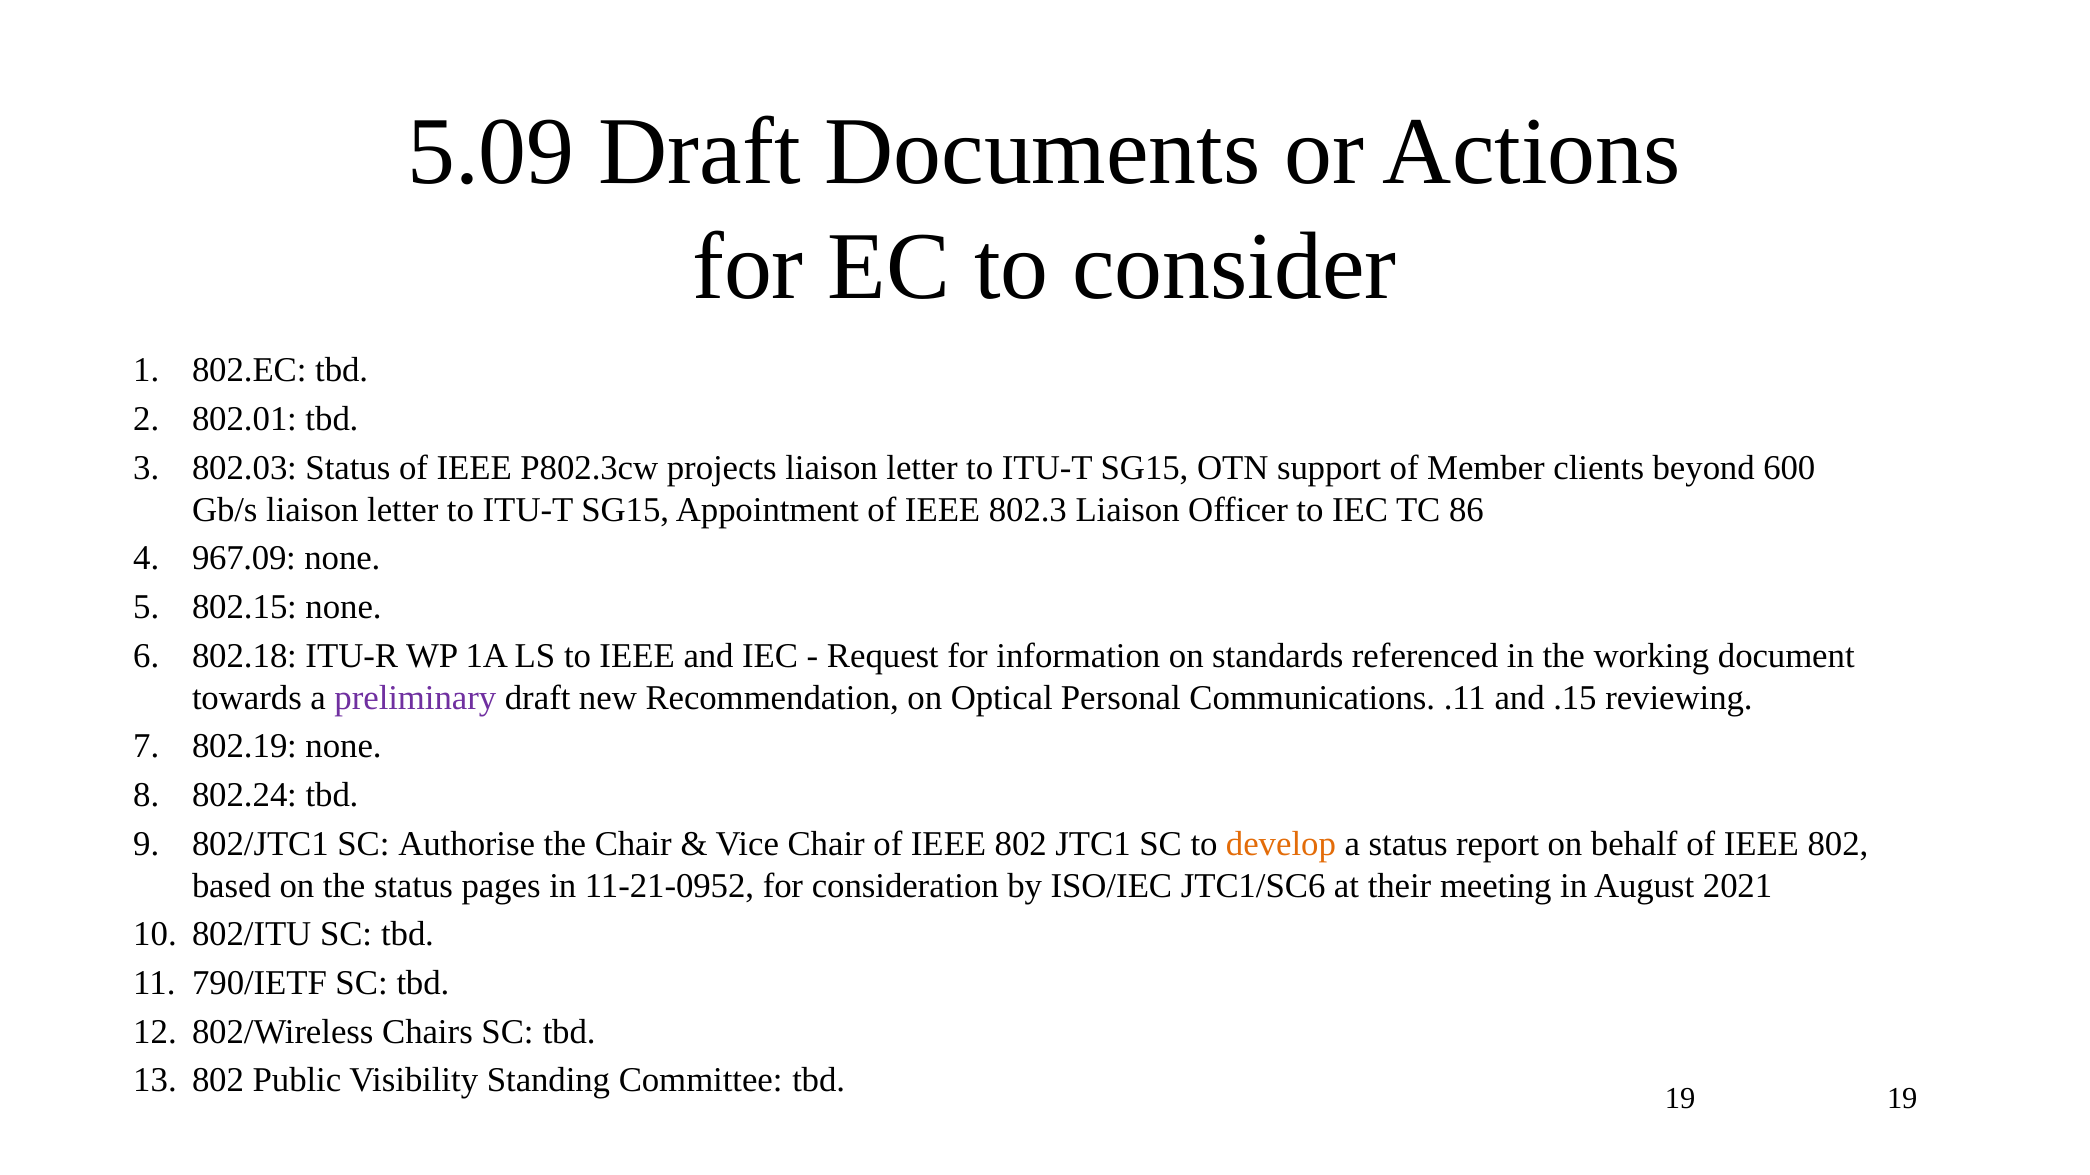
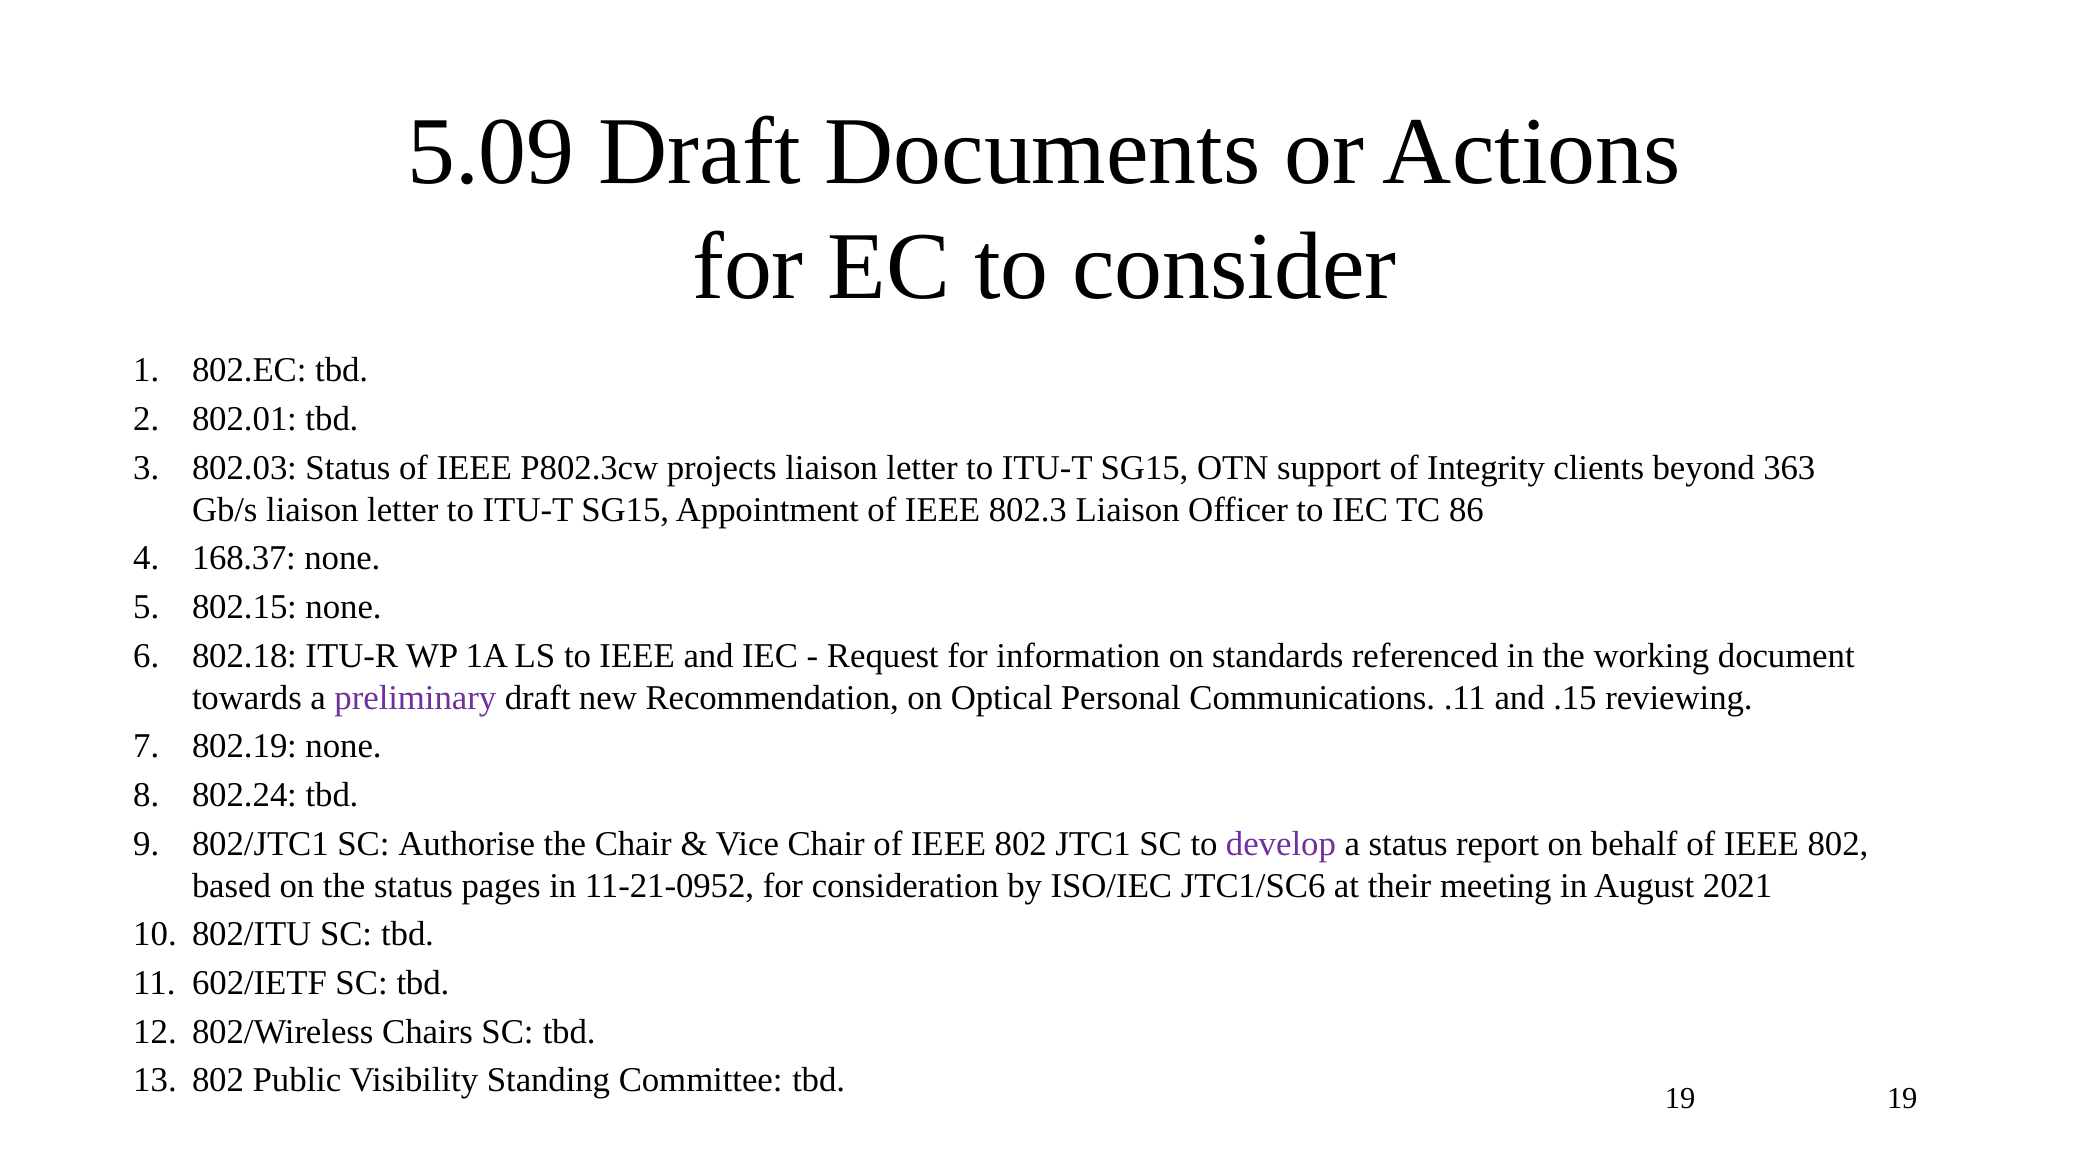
Member: Member -> Integrity
600: 600 -> 363
967.09: 967.09 -> 168.37
develop colour: orange -> purple
790/IETF: 790/IETF -> 602/IETF
